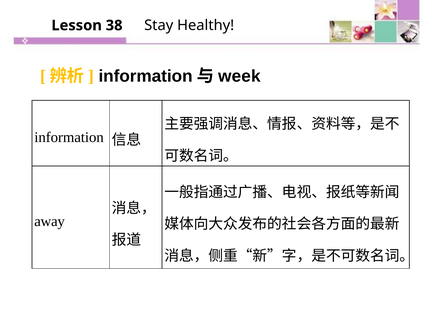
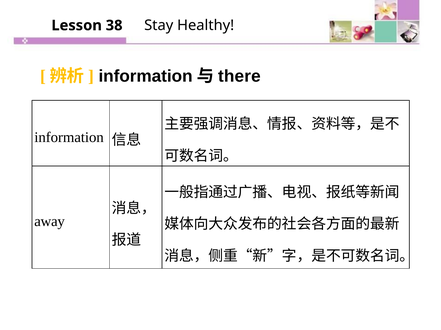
week: week -> there
